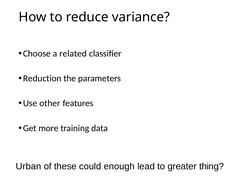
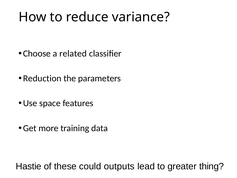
other: other -> space
Urban: Urban -> Hastie
enough: enough -> outputs
